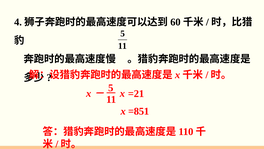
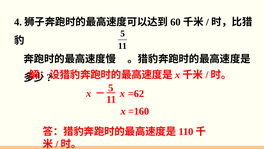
=21: =21 -> =62
=851: =851 -> =160
